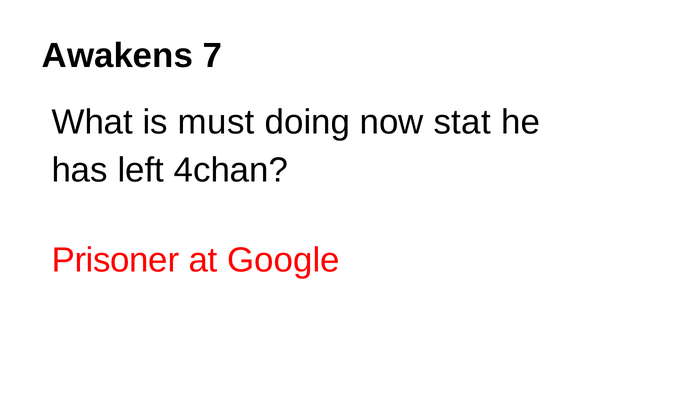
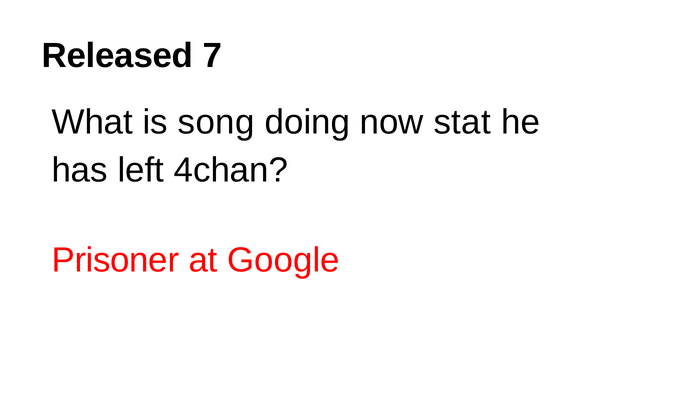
Awakens: Awakens -> Released
must: must -> song
